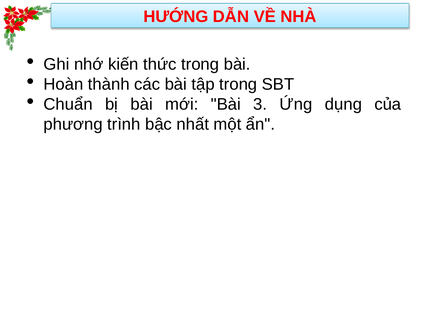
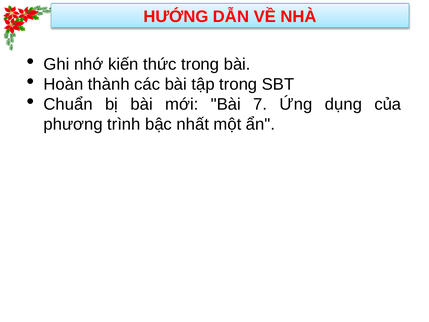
3: 3 -> 7
